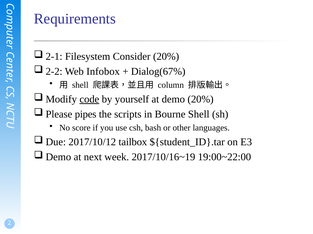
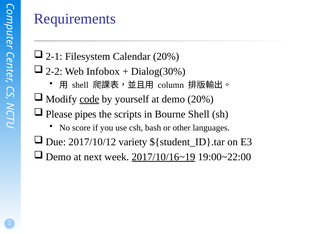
Consider: Consider -> Calendar
Dialog(67%: Dialog(67% -> Dialog(30%
tailbox: tailbox -> variety
2017/10/16~19 underline: none -> present
